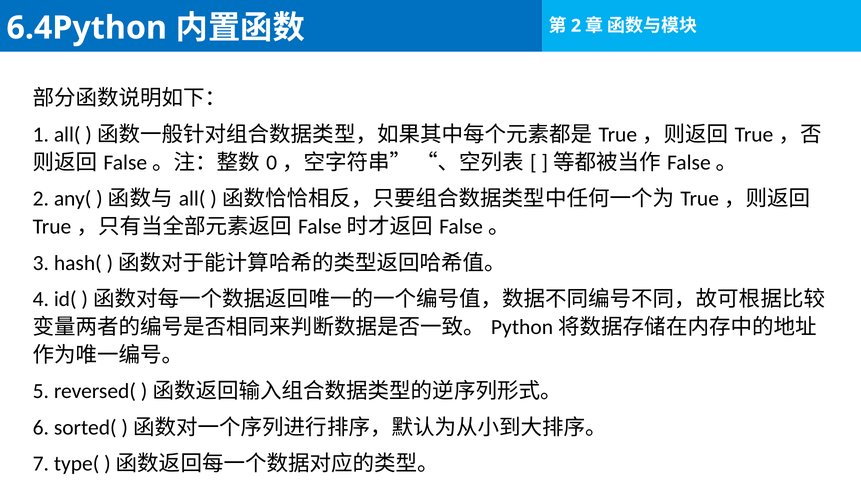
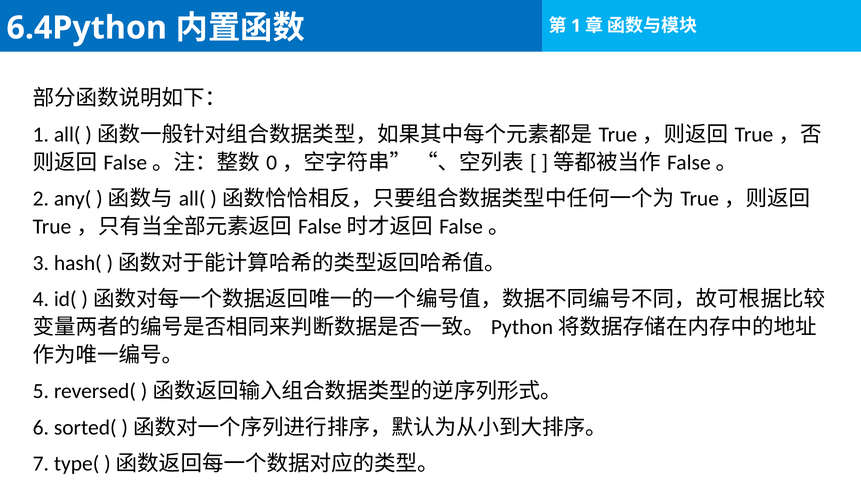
2 at (576, 26): 2 -> 1
